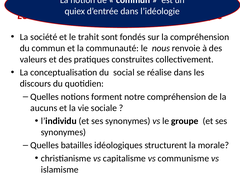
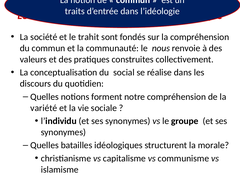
quiex: quiex -> traits
aucuns: aucuns -> variété
